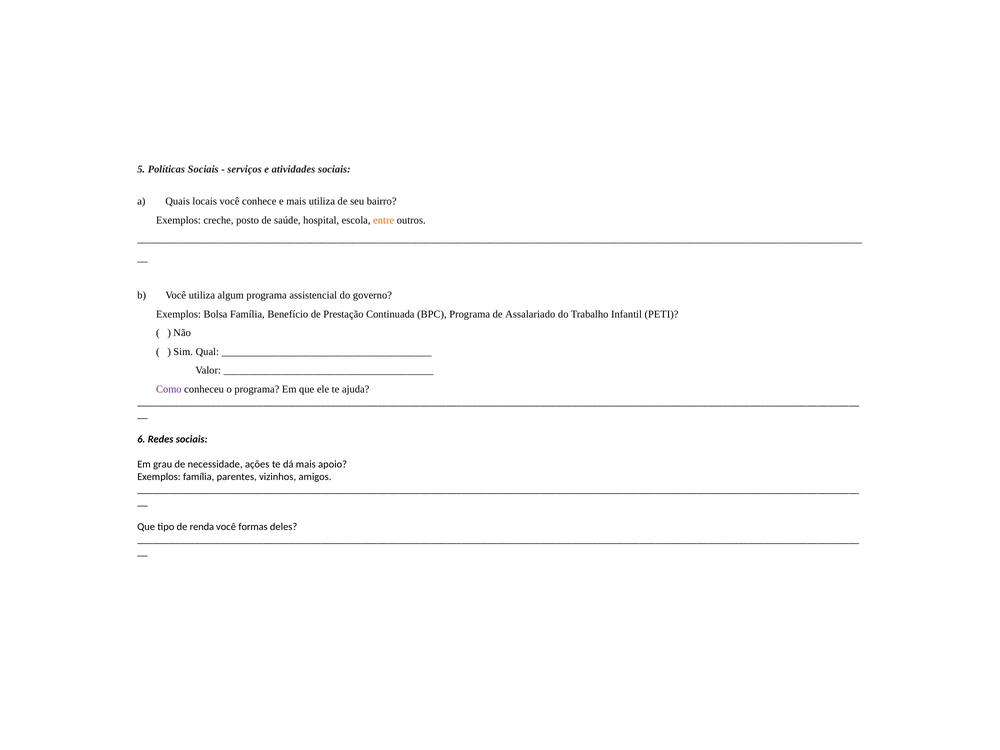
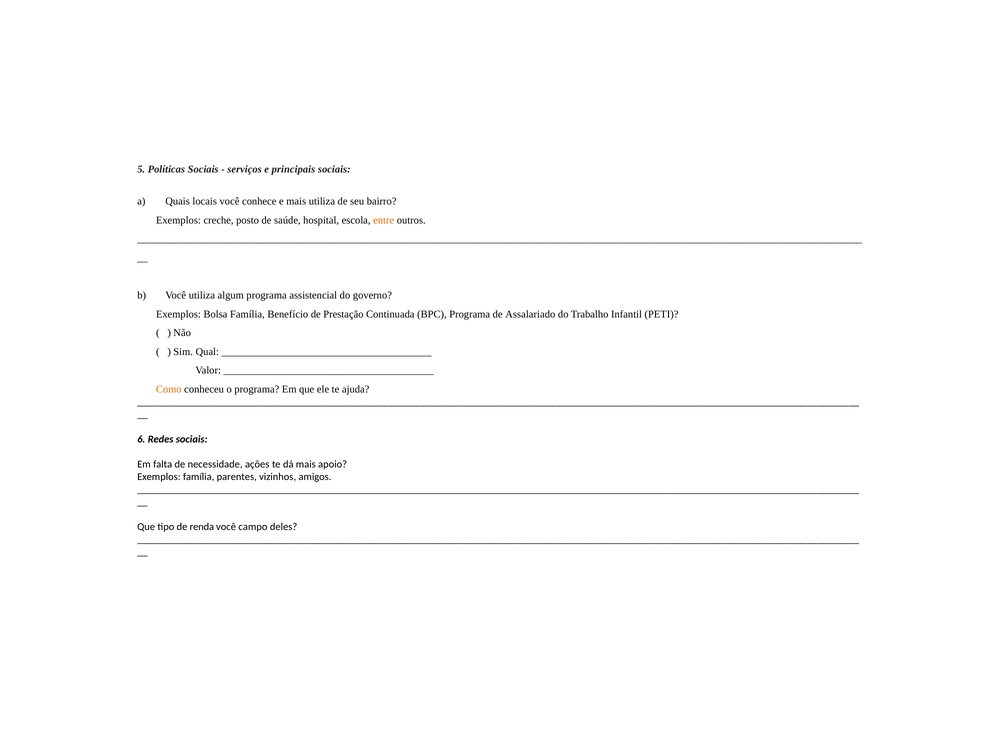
atividades: atividades -> principais
Como colour: purple -> orange
grau: grau -> falta
formas: formas -> campo
